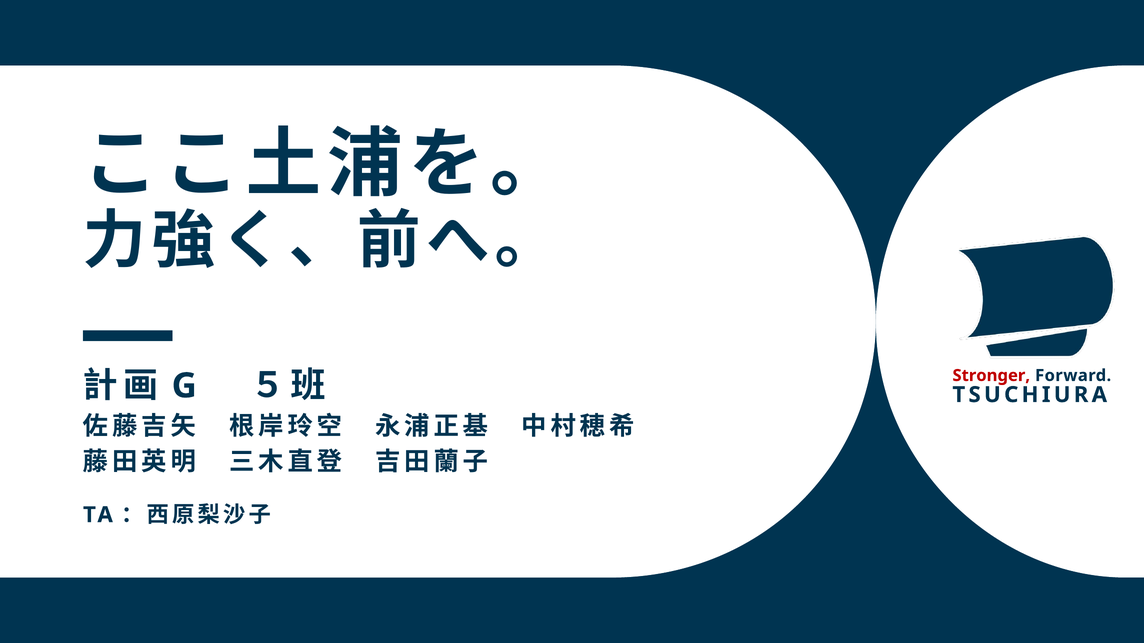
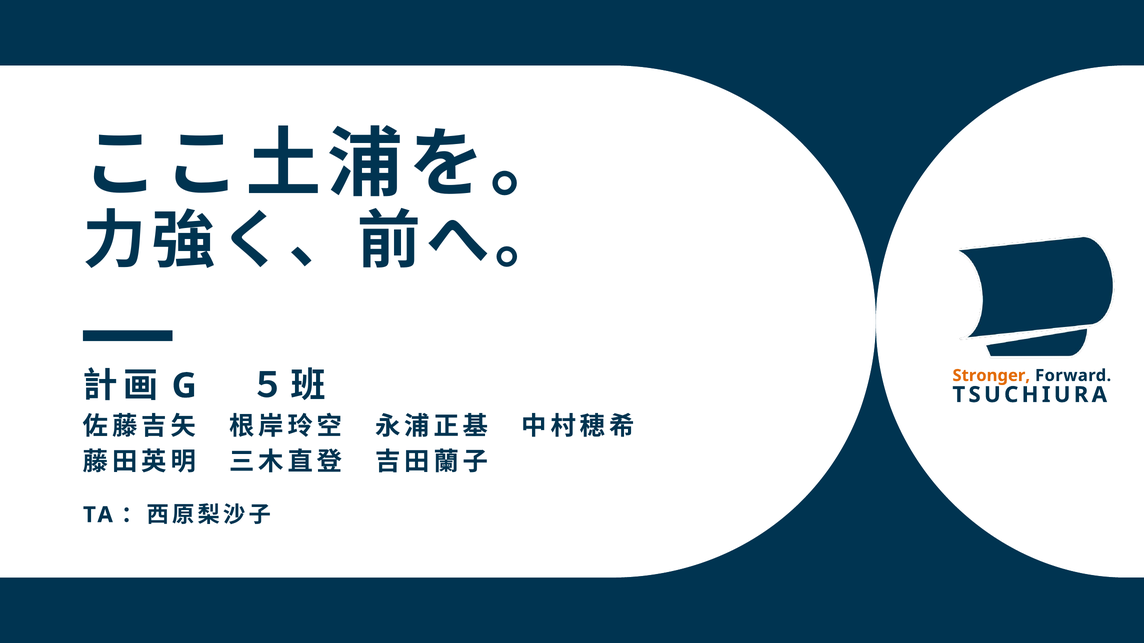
Stronger colour: red -> orange
